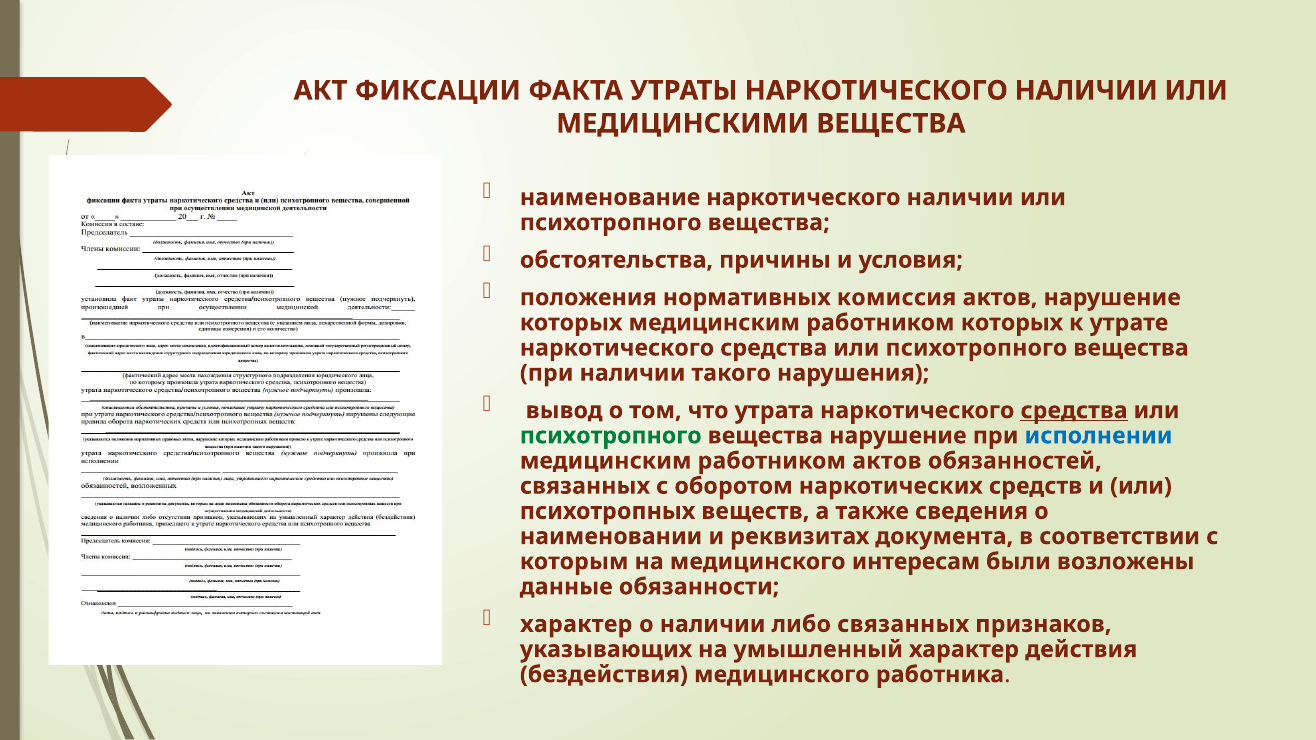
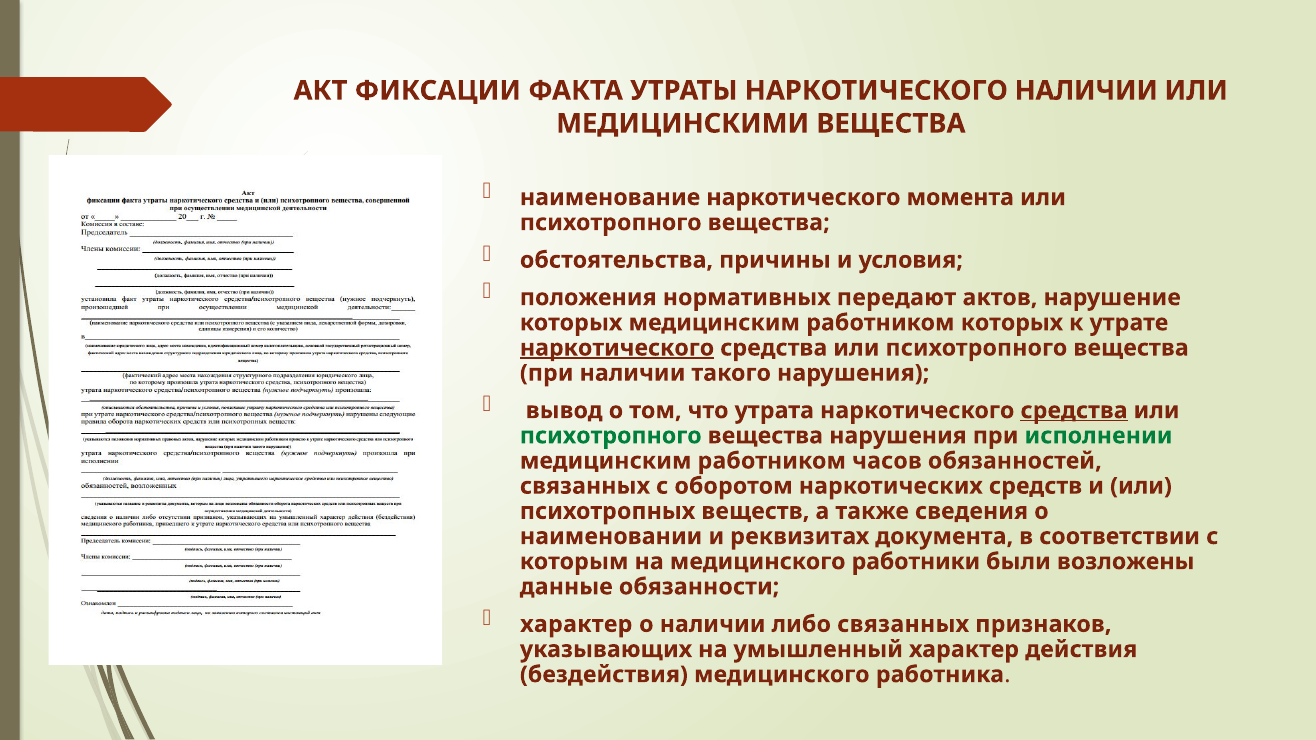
наименование наркотического наличии: наличии -> момента
комиссия: комиссия -> передают
наркотического at (617, 348) underline: none -> present
вещества нарушение: нарушение -> нарушения
исполнении colour: blue -> green
работником актов: актов -> часов
интересам: интересам -> работники
